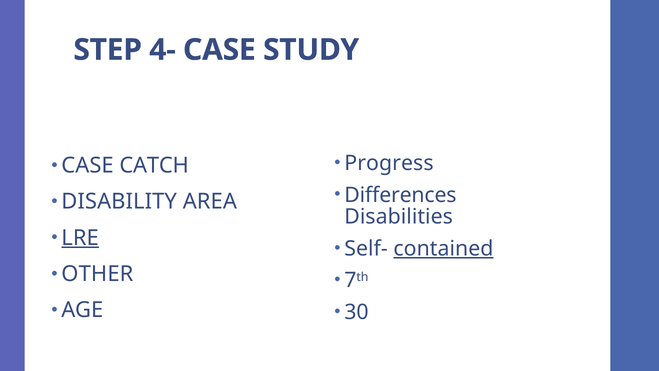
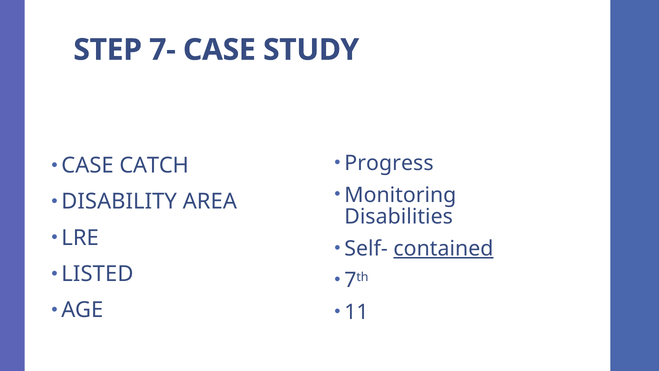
4-: 4- -> 7-
Differences: Differences -> Monitoring
LRE underline: present -> none
OTHER: OTHER -> LISTED
30: 30 -> 11
